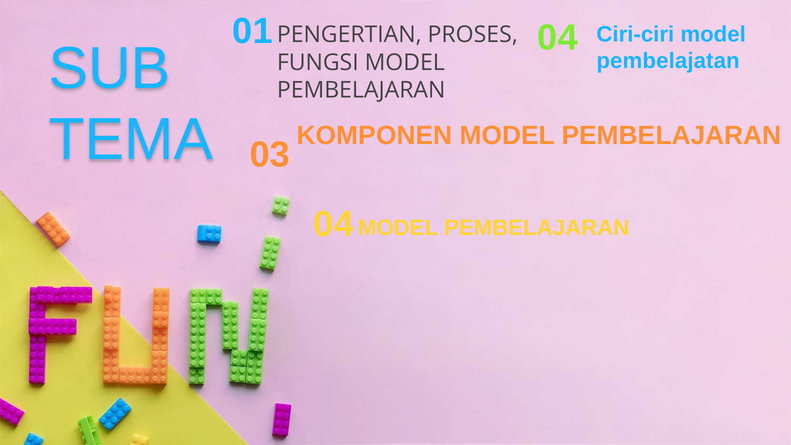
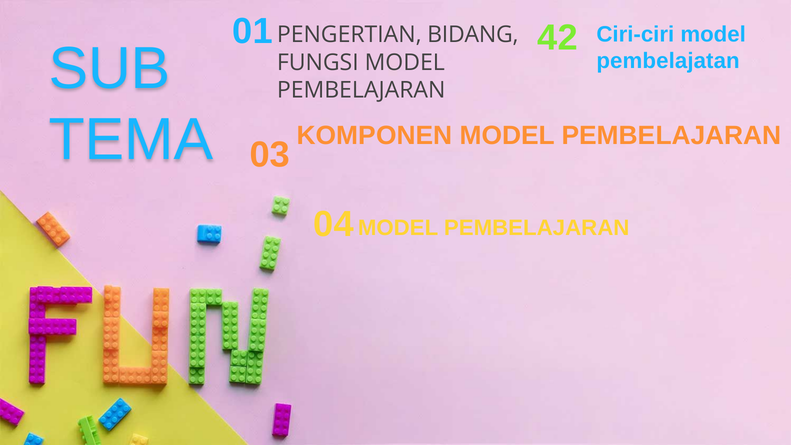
04 at (558, 38): 04 -> 42
PROSES: PROSES -> BIDANG
